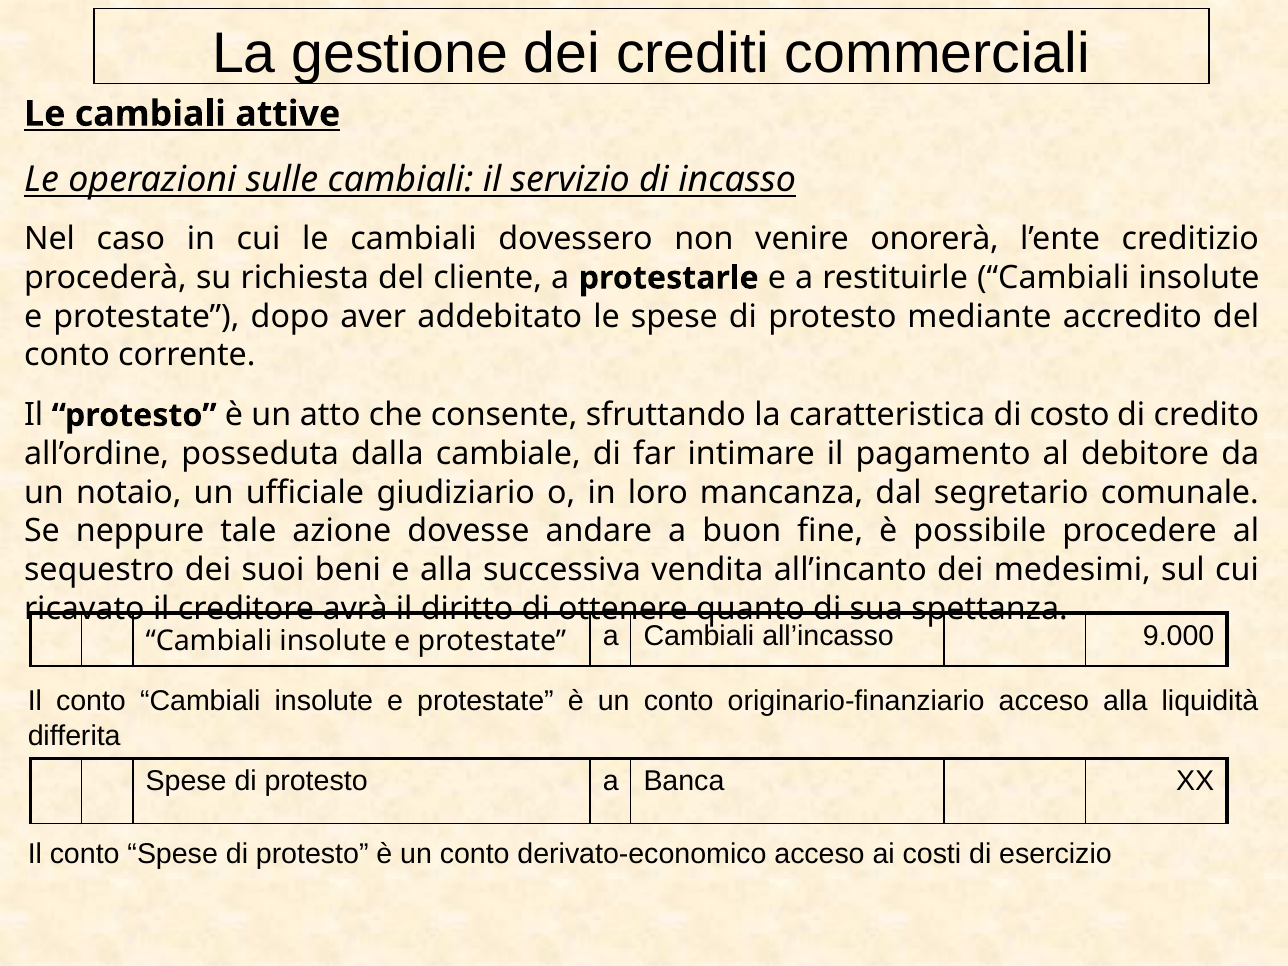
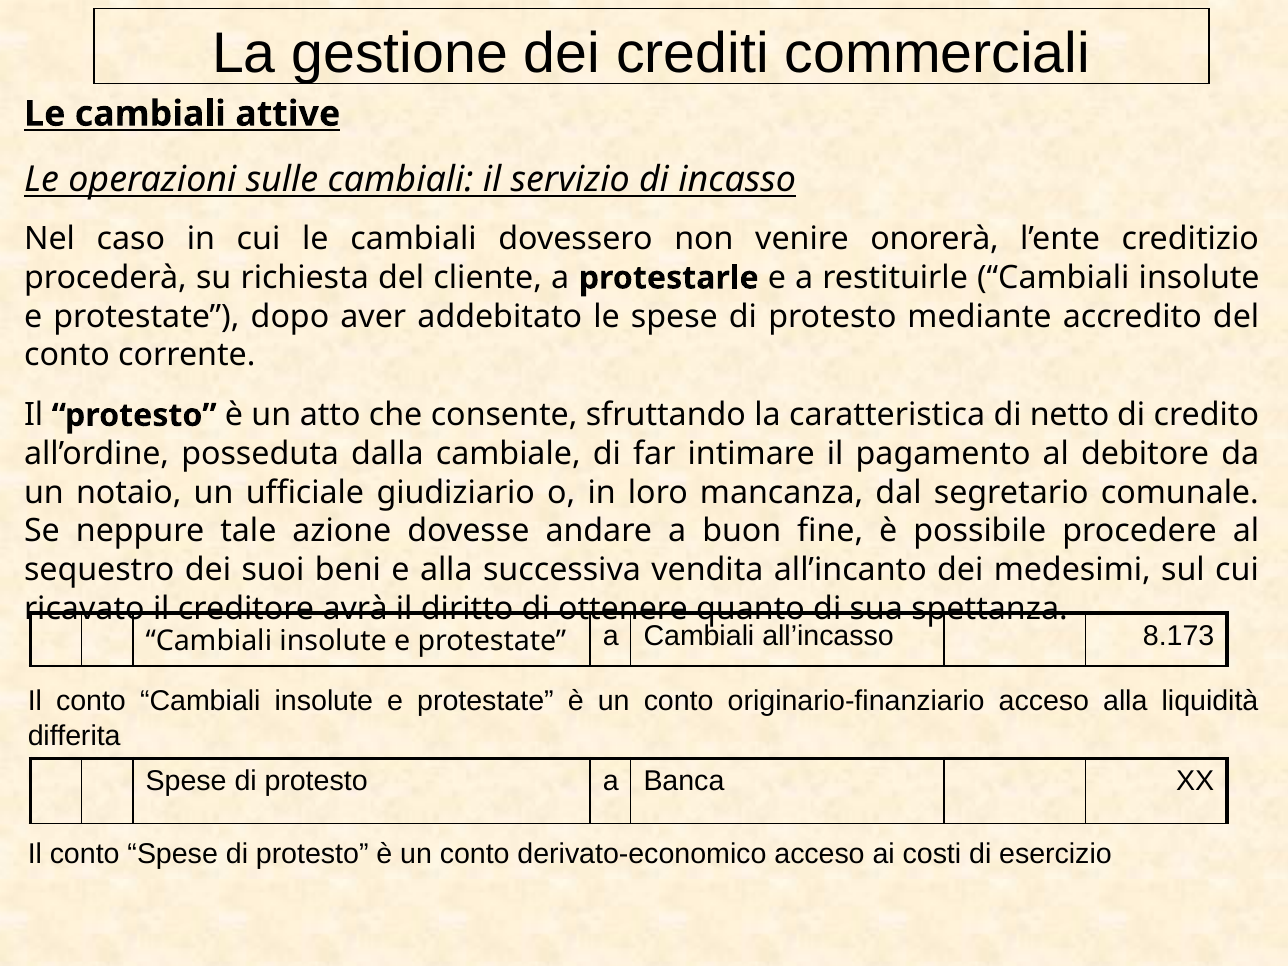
costo: costo -> netto
9.000: 9.000 -> 8.173
